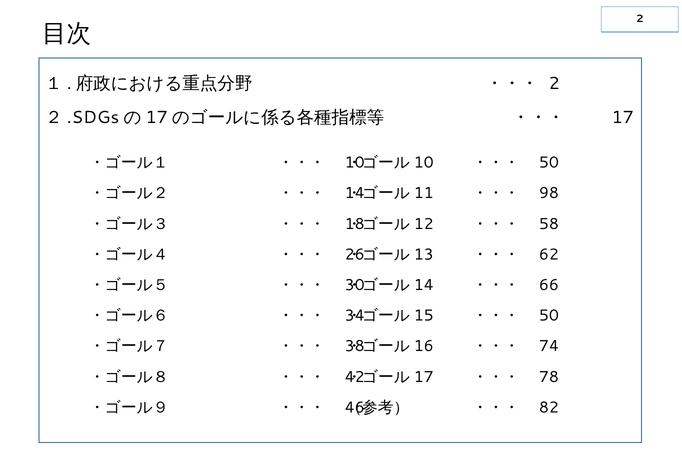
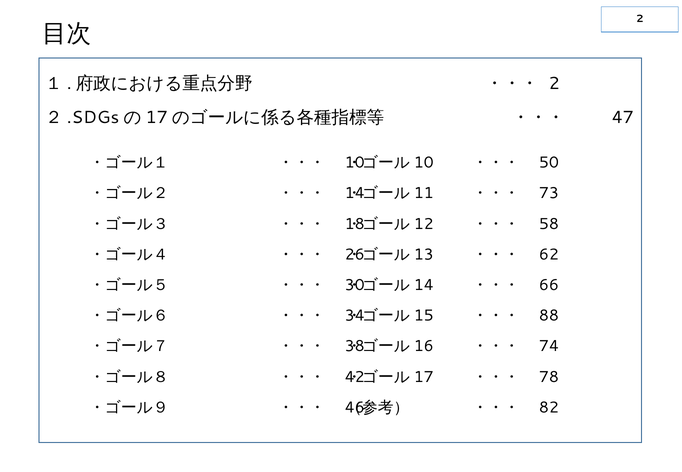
17: 17 -> 47
98: 98 -> 73
50 at (549, 316): 50 -> 88
